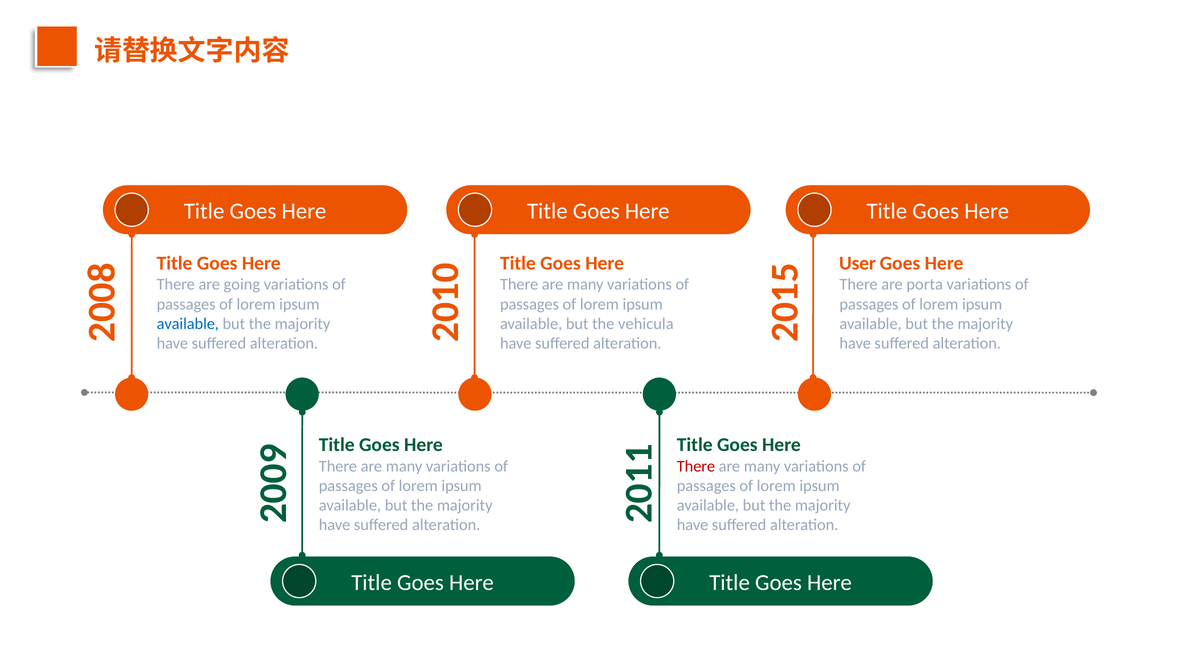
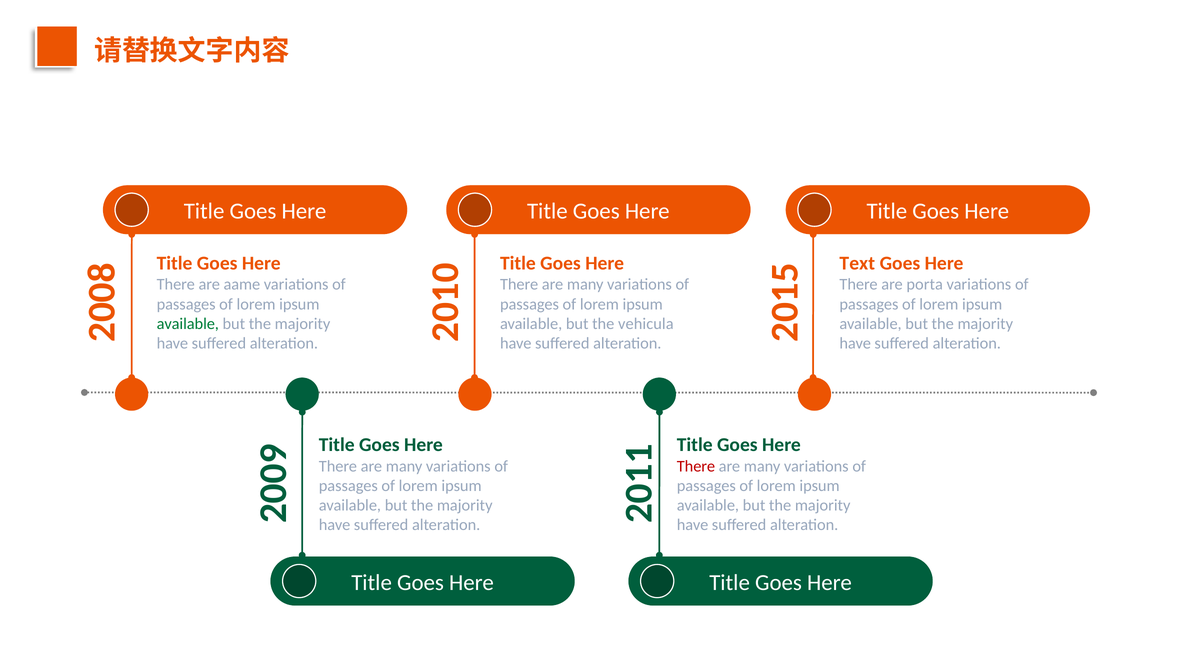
User: User -> Text
going: going -> aame
available at (188, 324) colour: blue -> green
